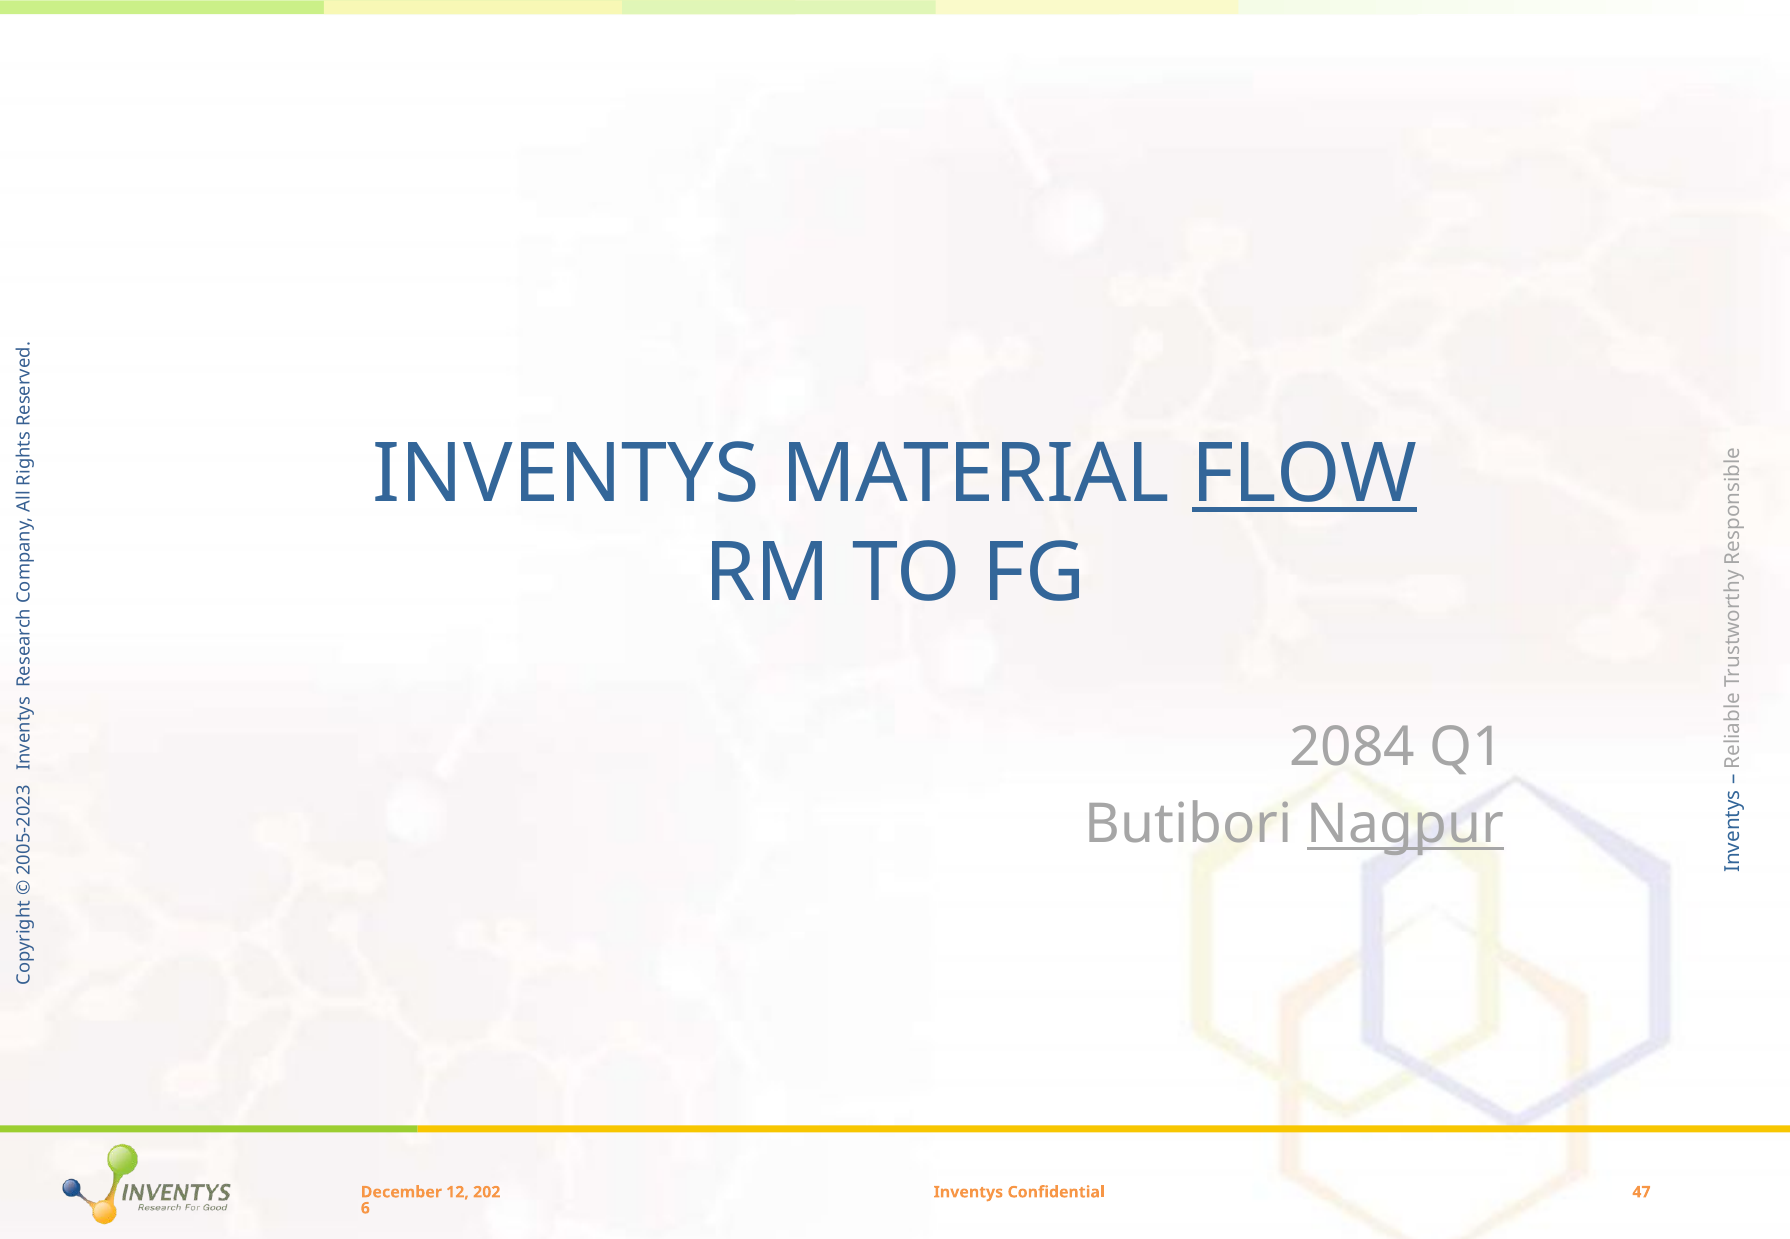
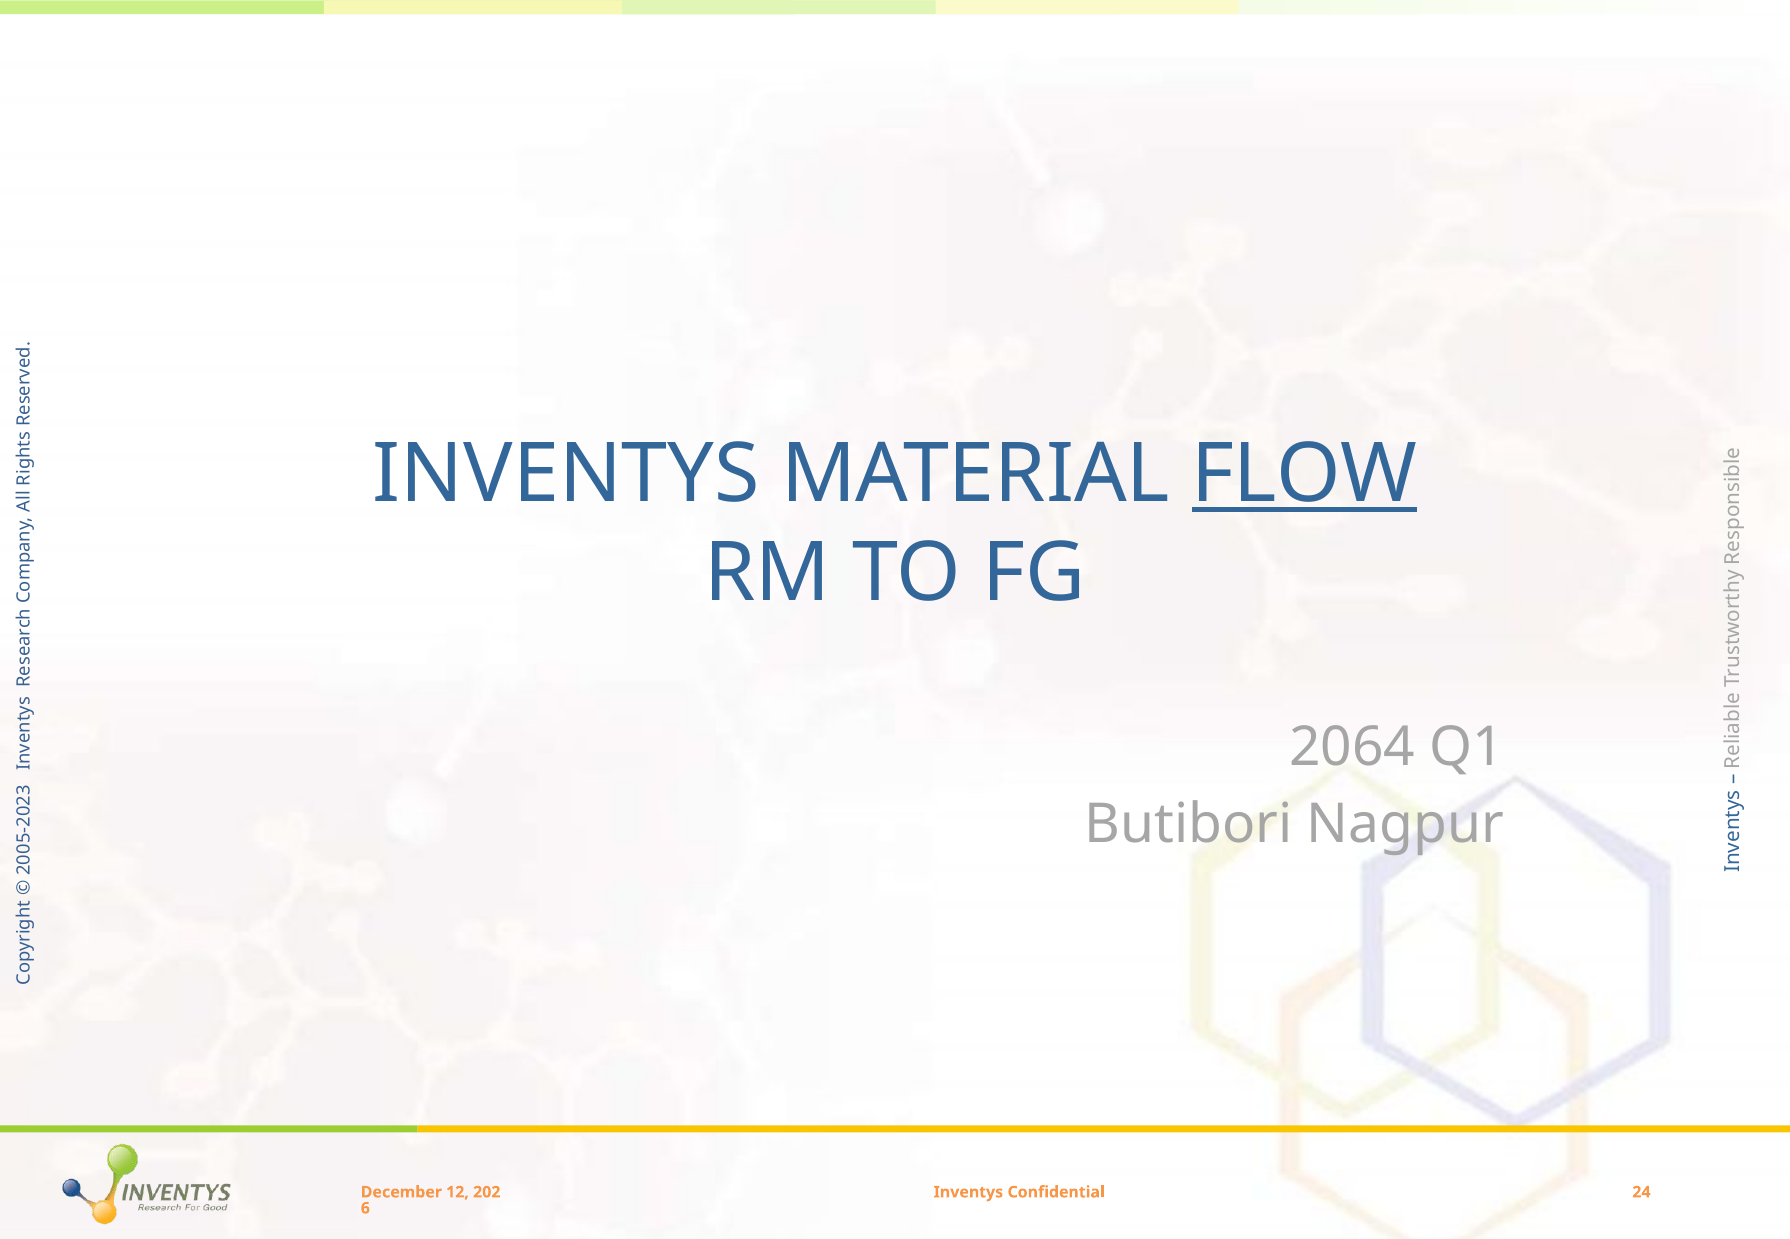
2084: 2084 -> 2064
Nagpur underline: present -> none
47: 47 -> 24
